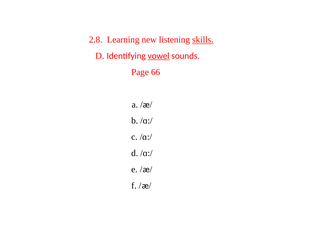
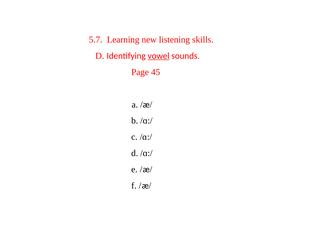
2.8: 2.8 -> 5.7
skills underline: present -> none
66: 66 -> 45
